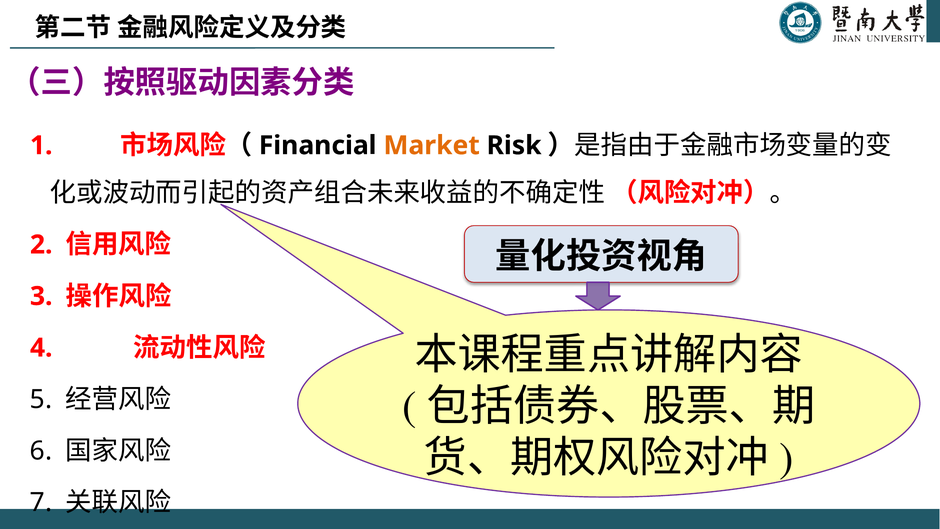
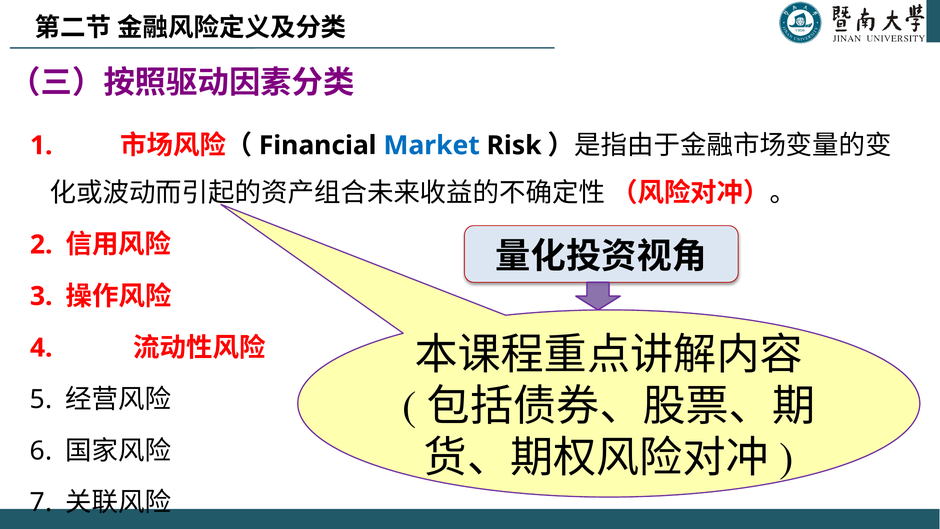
Market colour: orange -> blue
